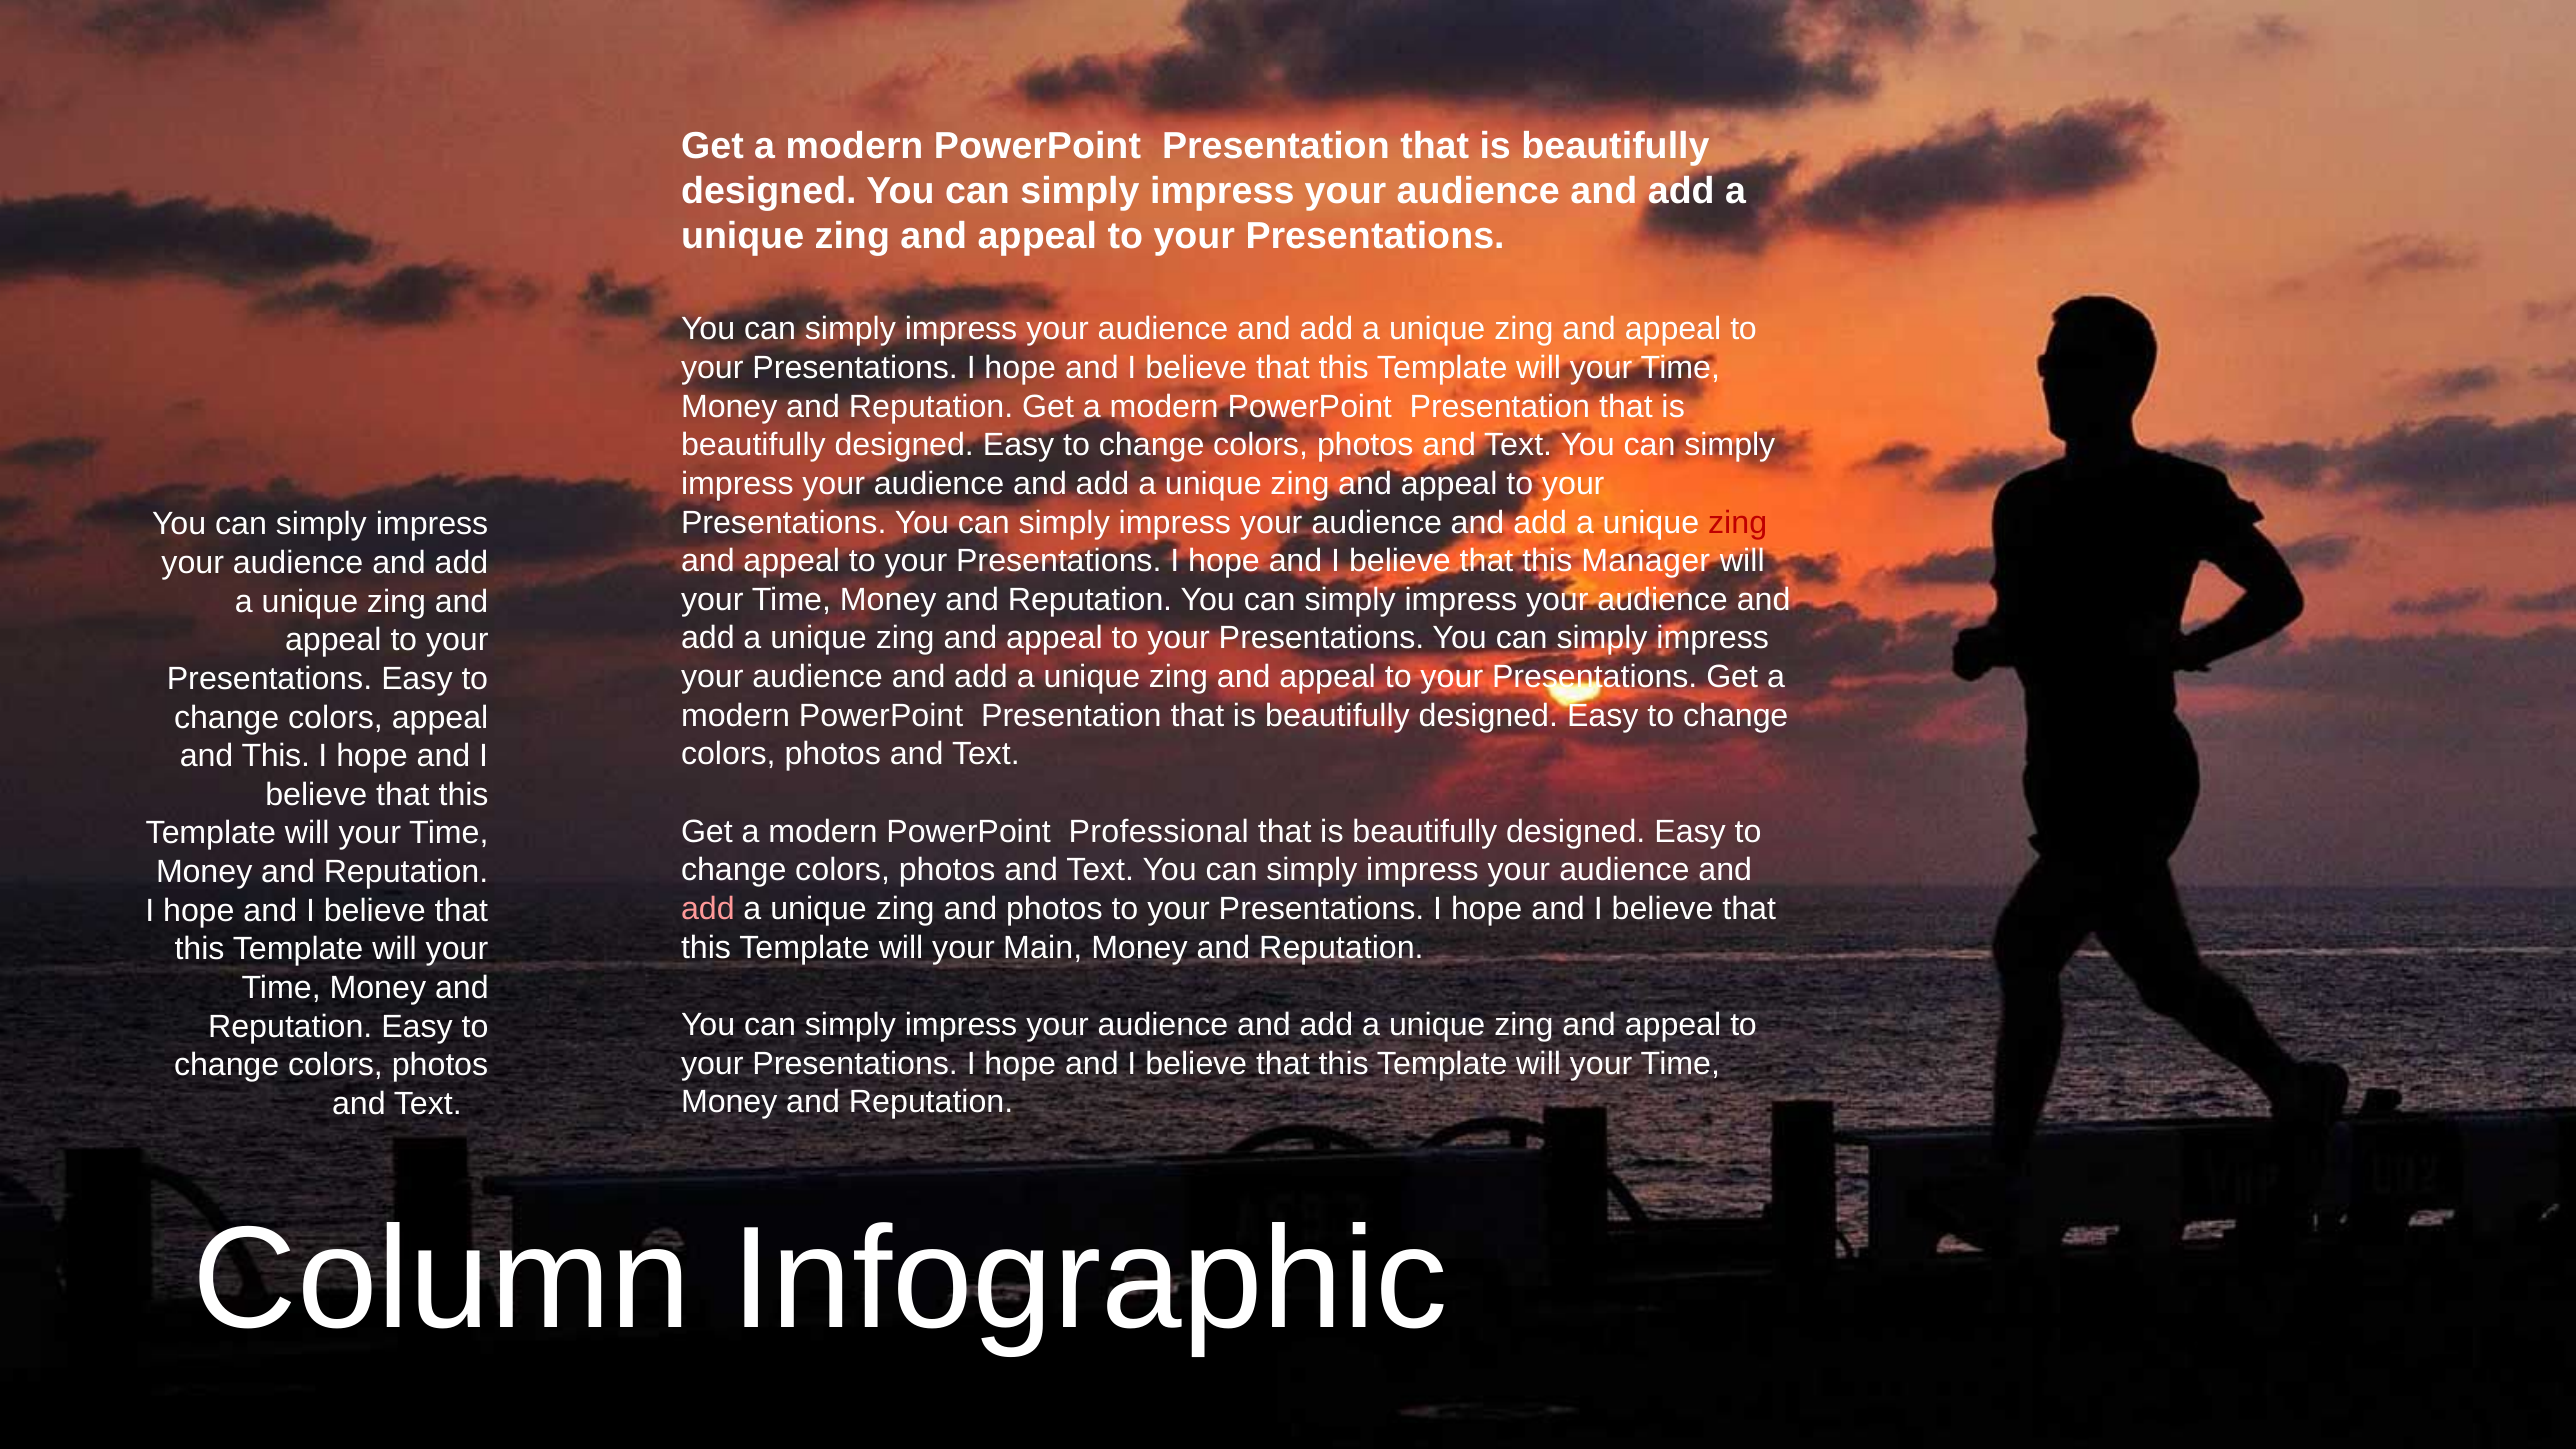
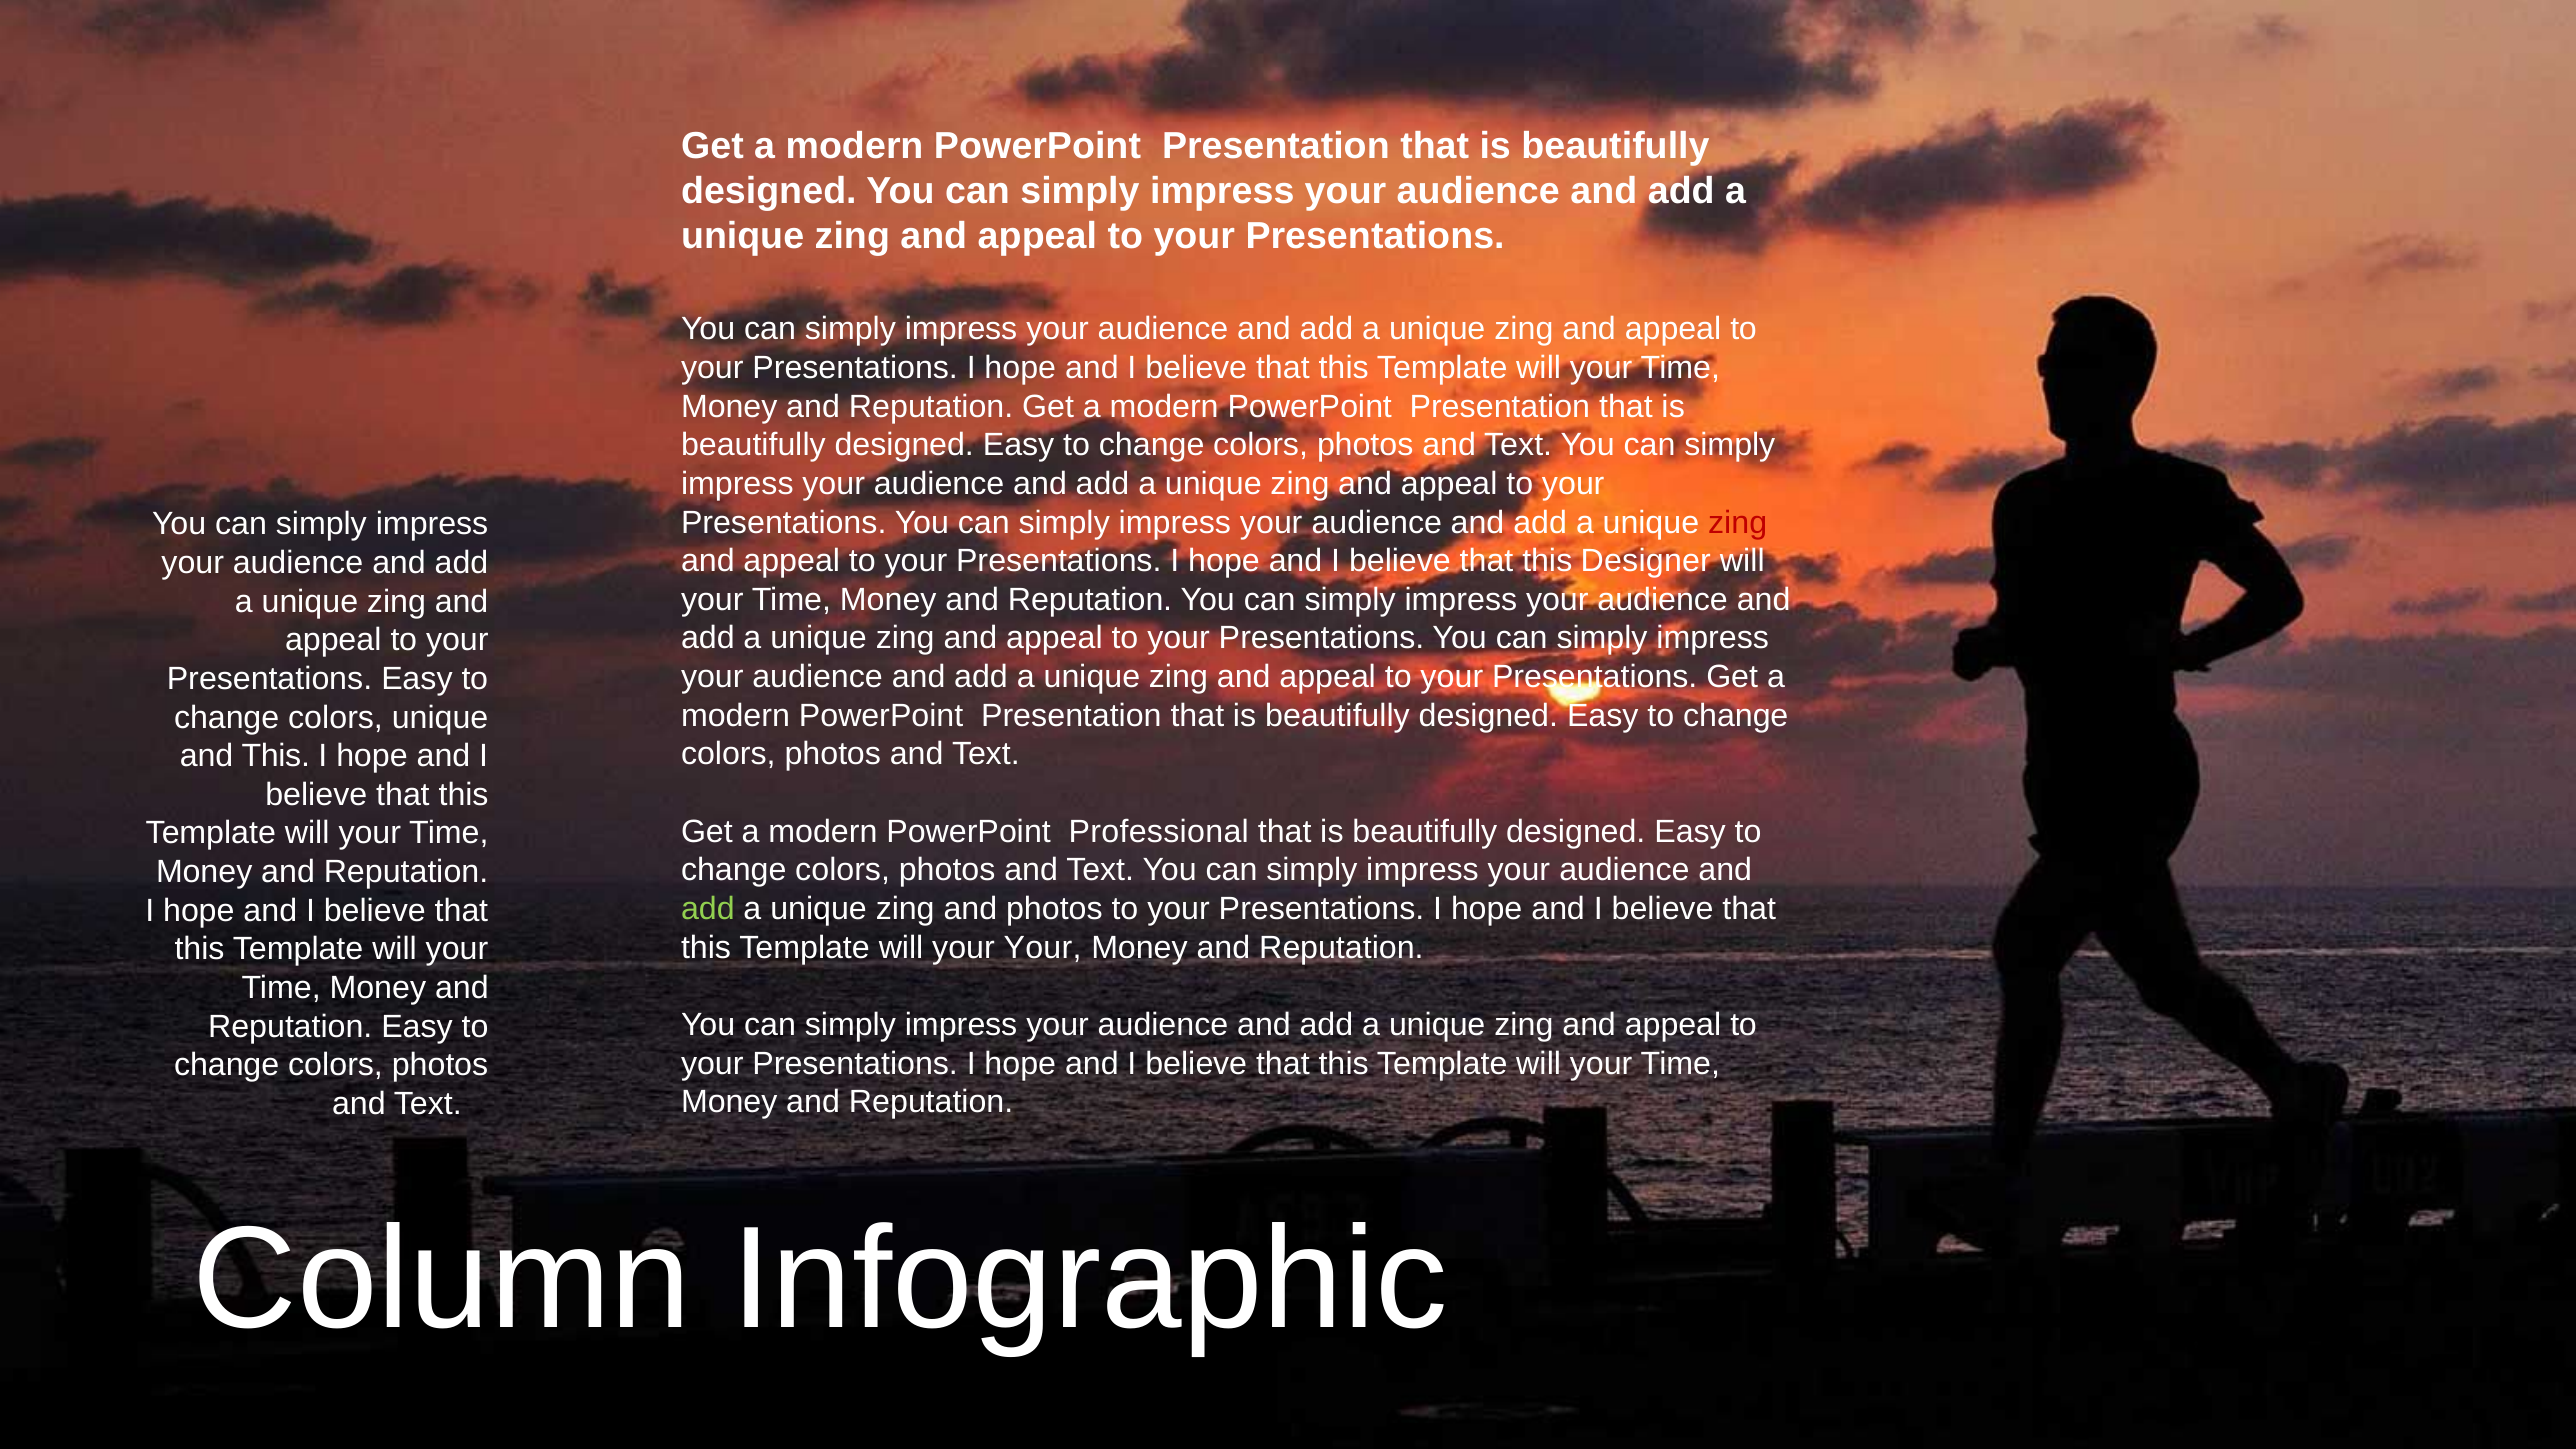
Manager: Manager -> Designer
colors appeal: appeal -> unique
add at (708, 909) colour: pink -> light green
your Main: Main -> Your
